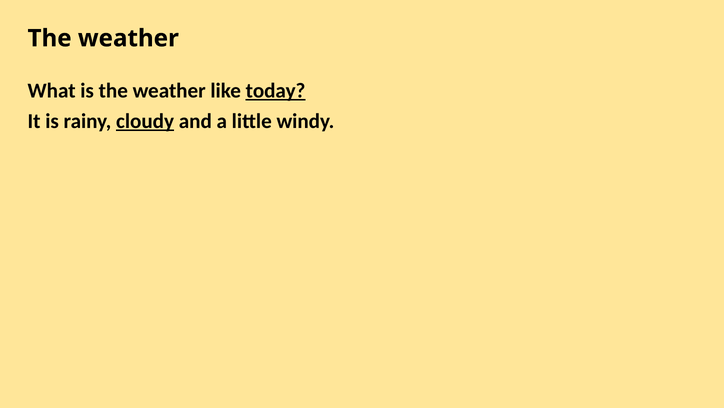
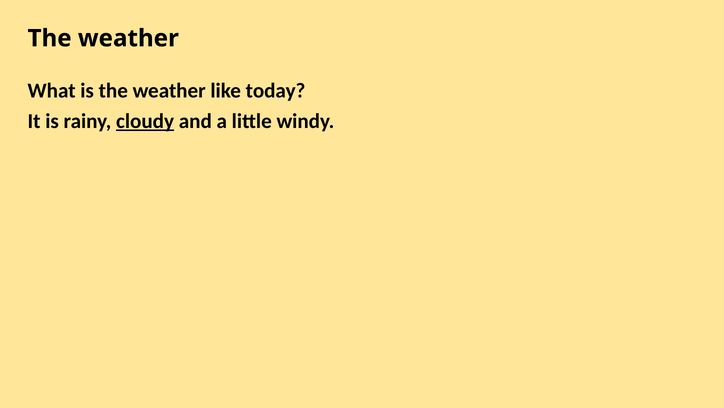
today underline: present -> none
